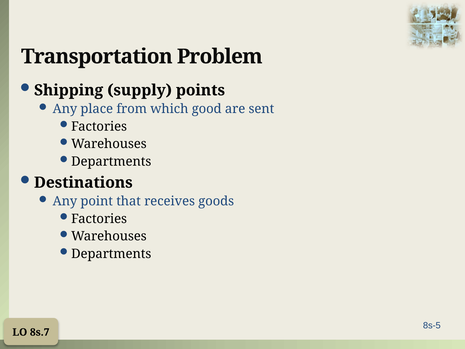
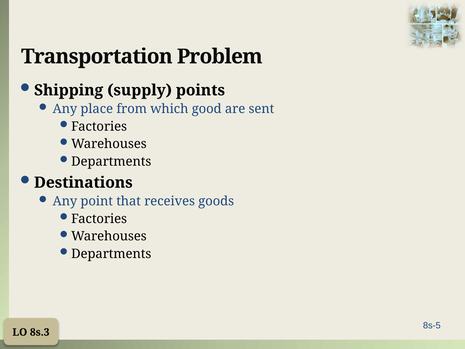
8s.7: 8s.7 -> 8s.3
